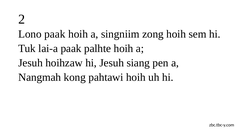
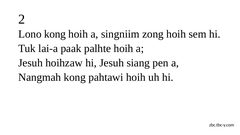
Lono paak: paak -> kong
